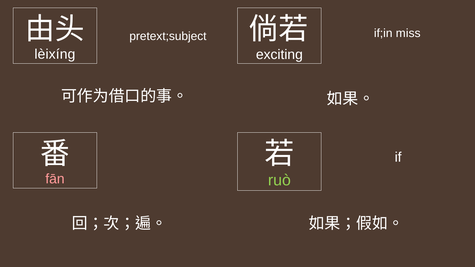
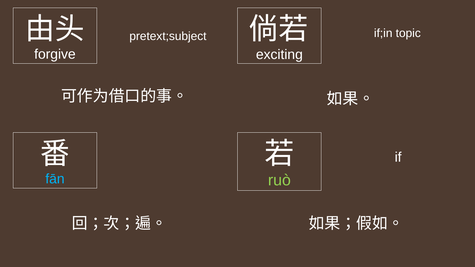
miss: miss -> topic
lèixíng: lèixíng -> forgive
fān colour: pink -> light blue
